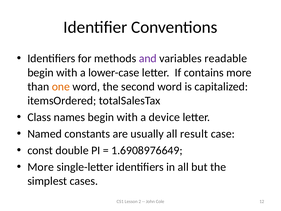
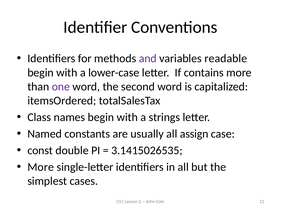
one colour: orange -> purple
device: device -> strings
result: result -> assign
1.6908976649: 1.6908976649 -> 3.1415026535
